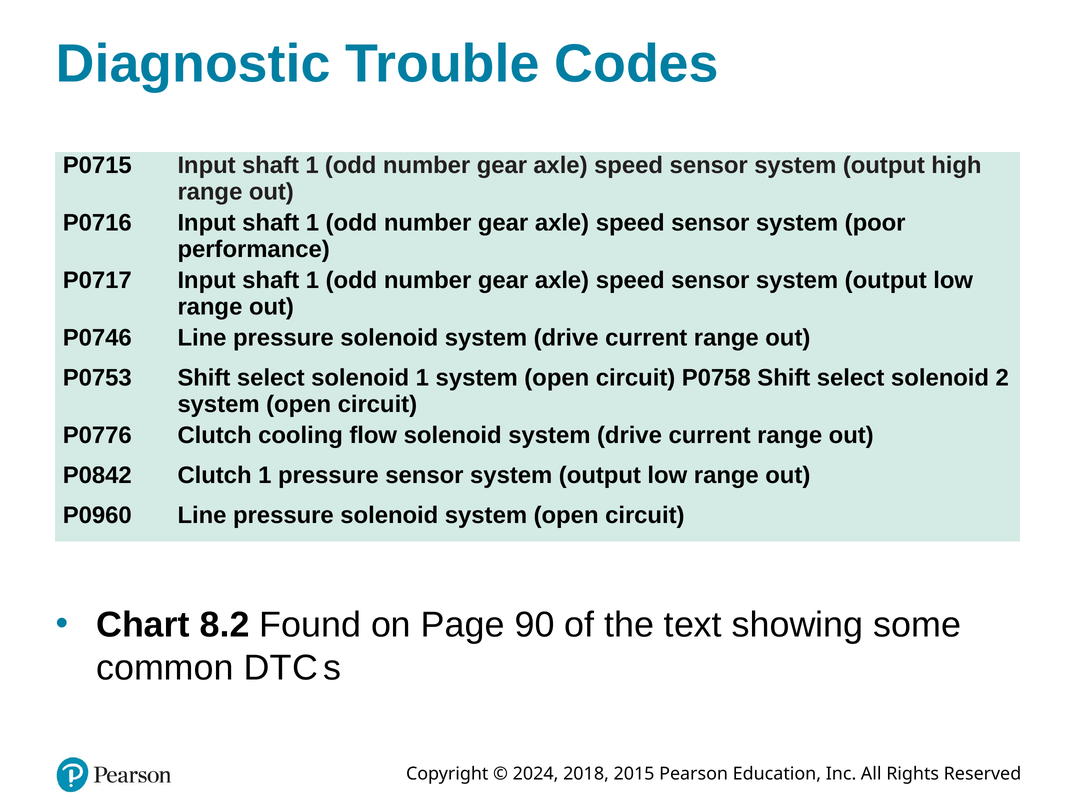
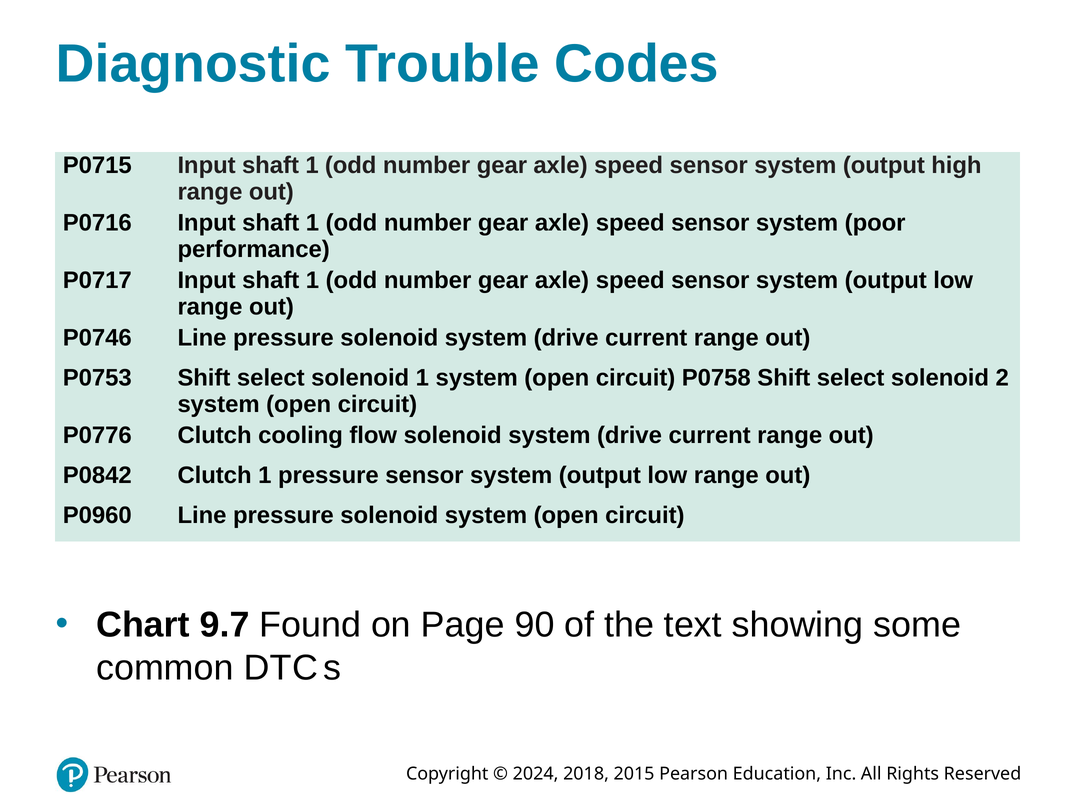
8.2: 8.2 -> 9.7
